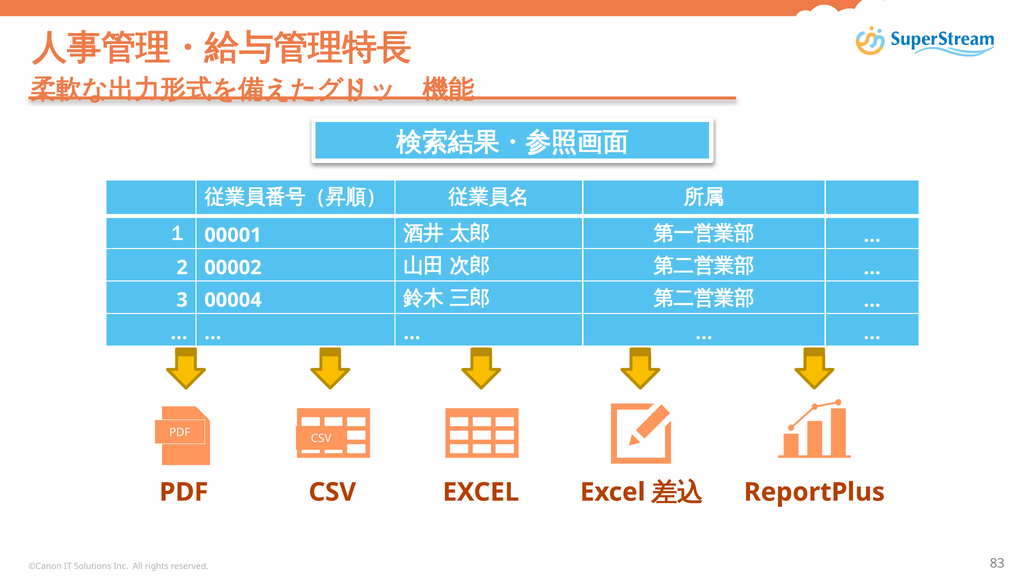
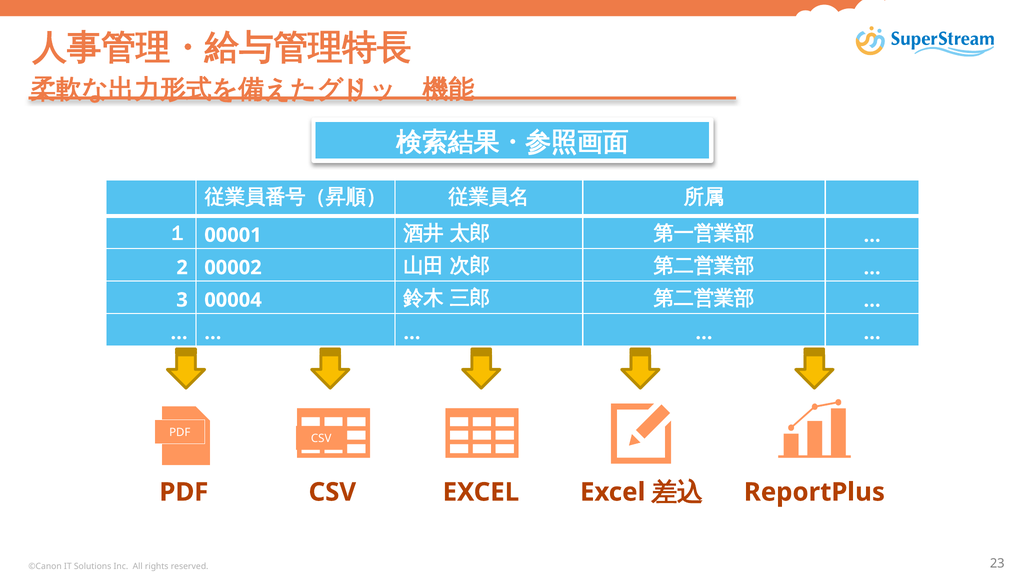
83: 83 -> 23
